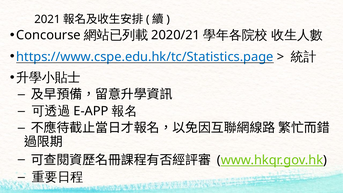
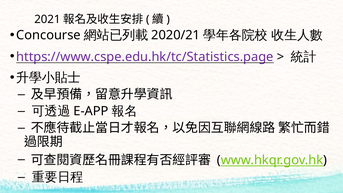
https://www.cspe.edu.hk/tc/Statistics.page colour: blue -> purple
